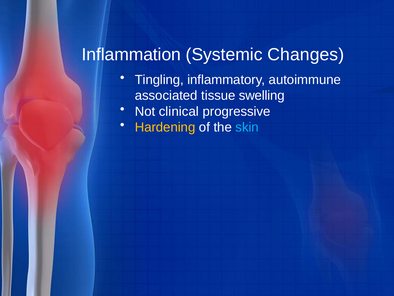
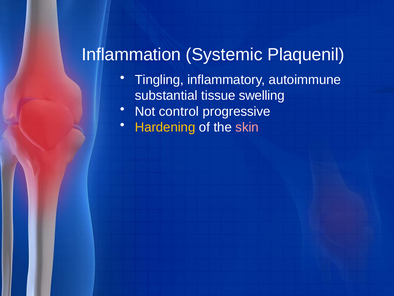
Changes: Changes -> Plaquenil
associated: associated -> substantial
clinical: clinical -> control
skin colour: light blue -> pink
